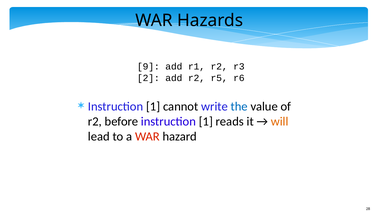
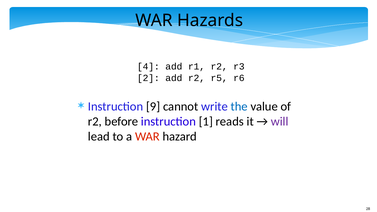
9: 9 -> 4
1 at (153, 106): 1 -> 9
will colour: orange -> purple
